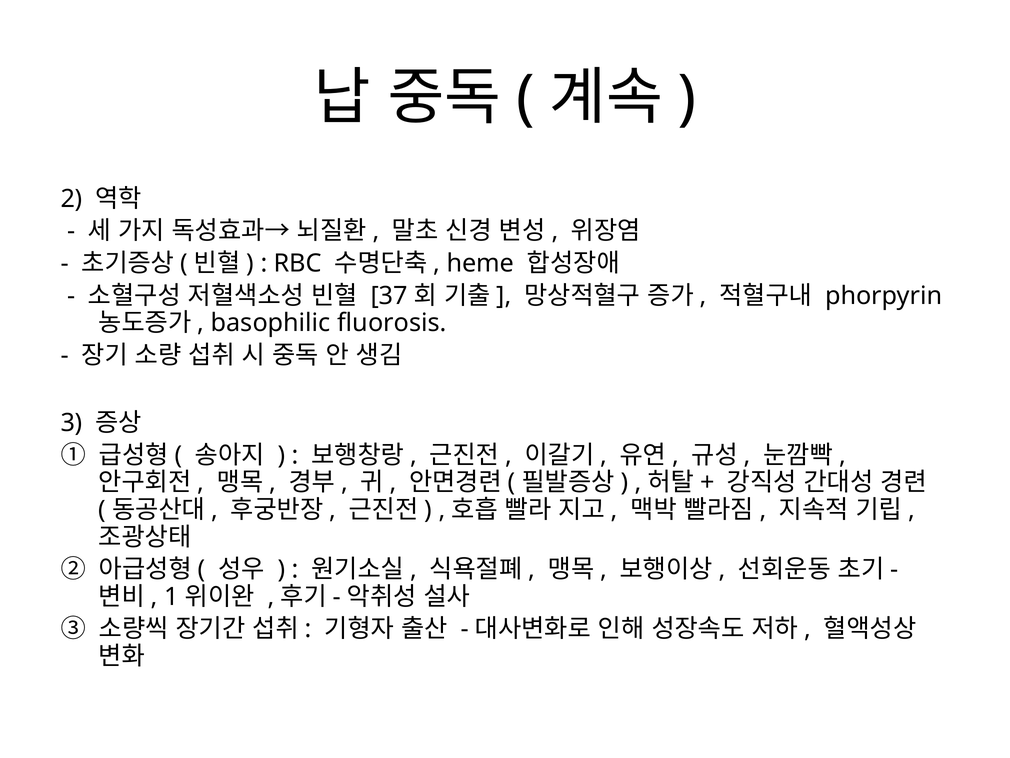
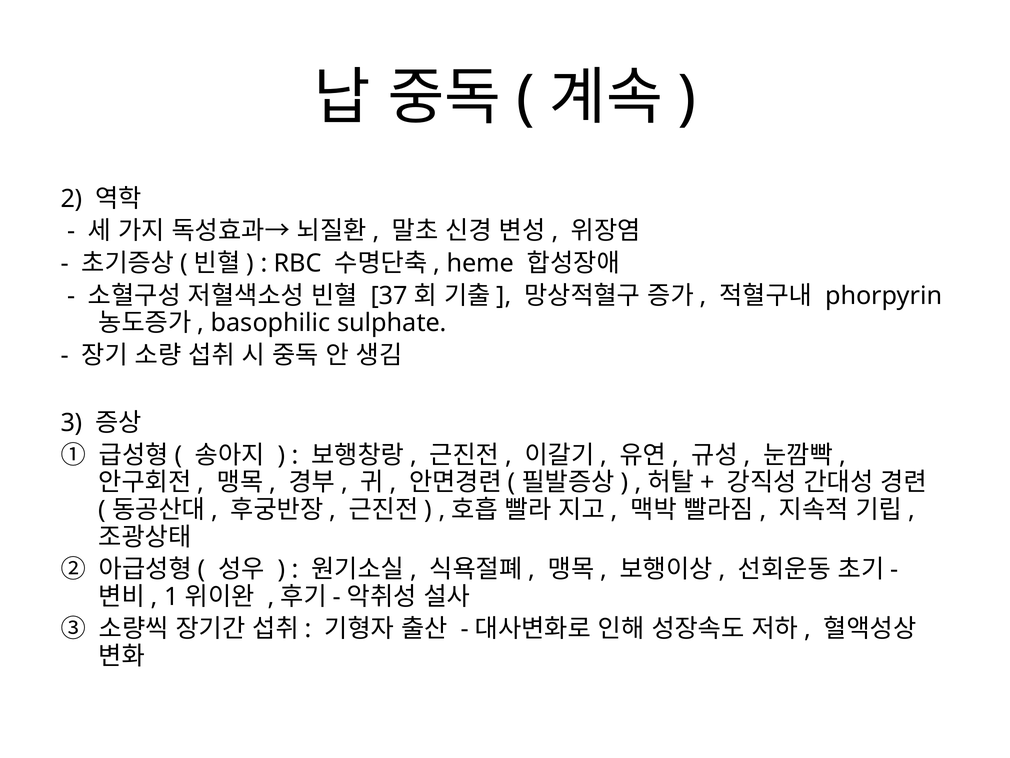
fluorosis: fluorosis -> sulphate
